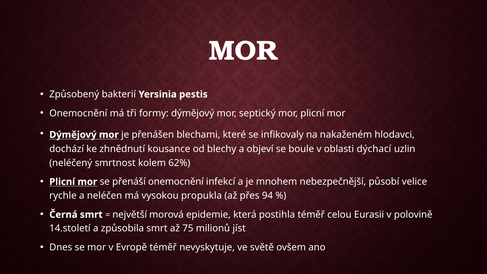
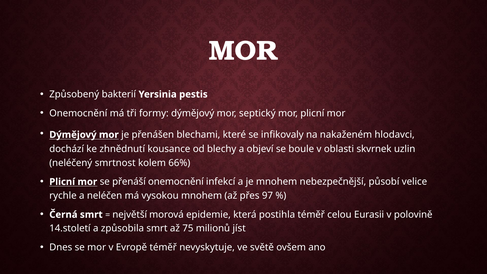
dýchací: dýchací -> skvrnek
62%: 62% -> 66%
vysokou propukla: propukla -> mnohem
94: 94 -> 97
